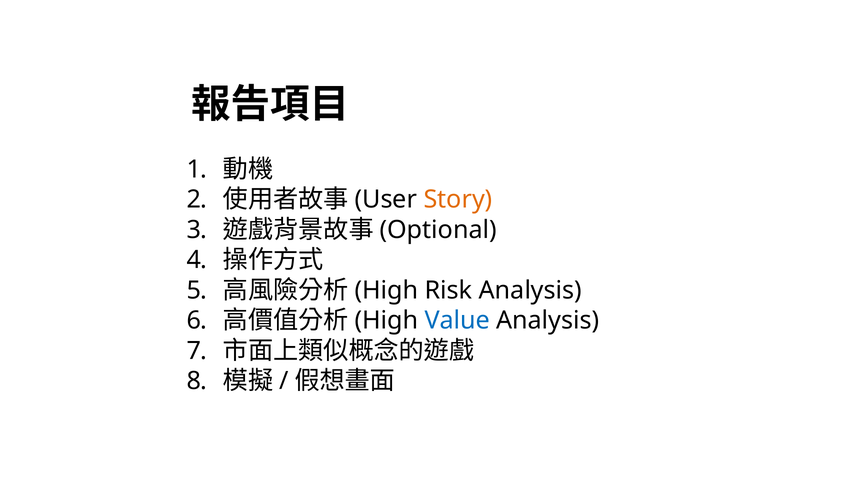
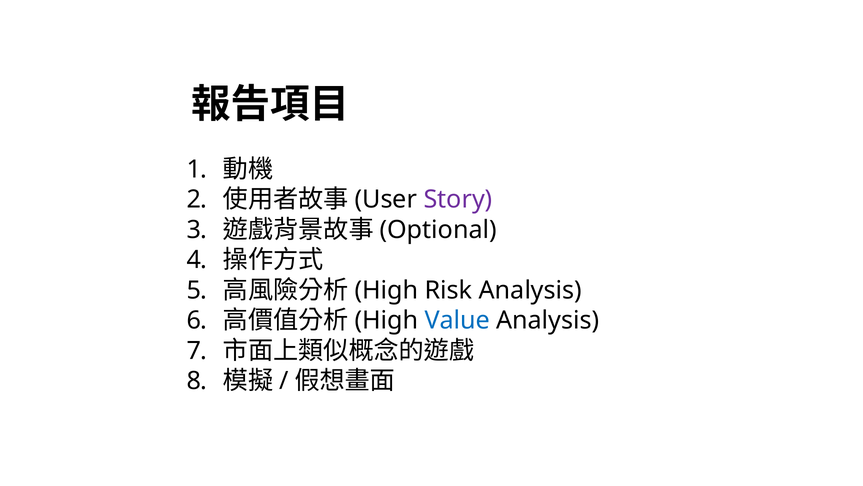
Story colour: orange -> purple
